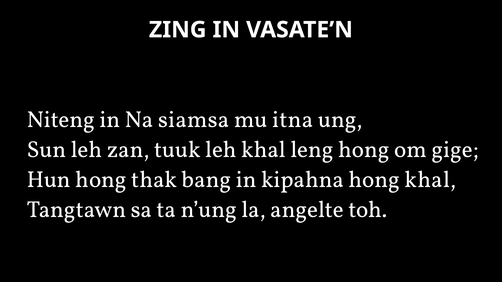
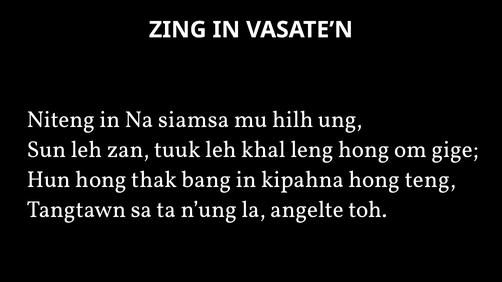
itna: itna -> hilh
hong khal: khal -> teng
